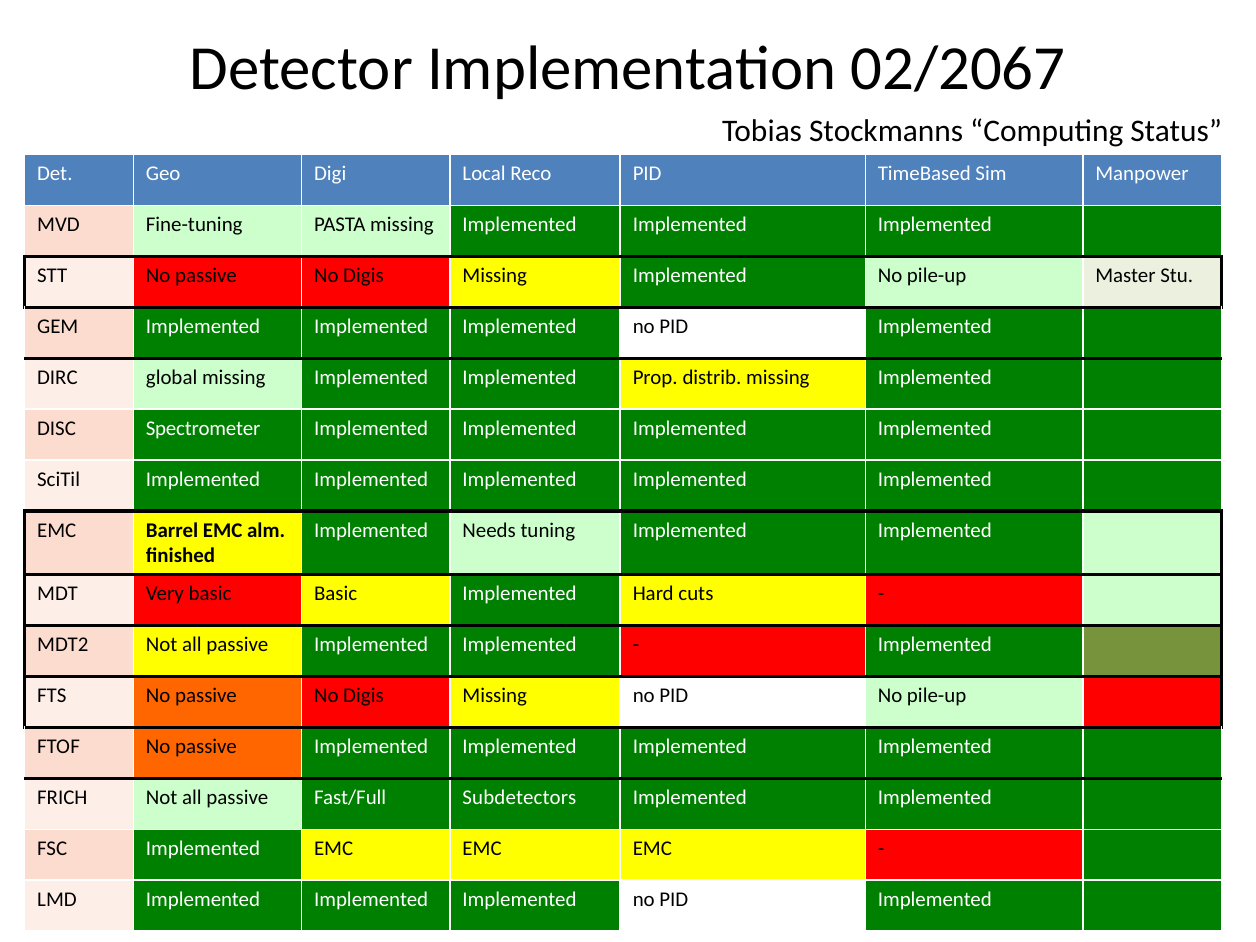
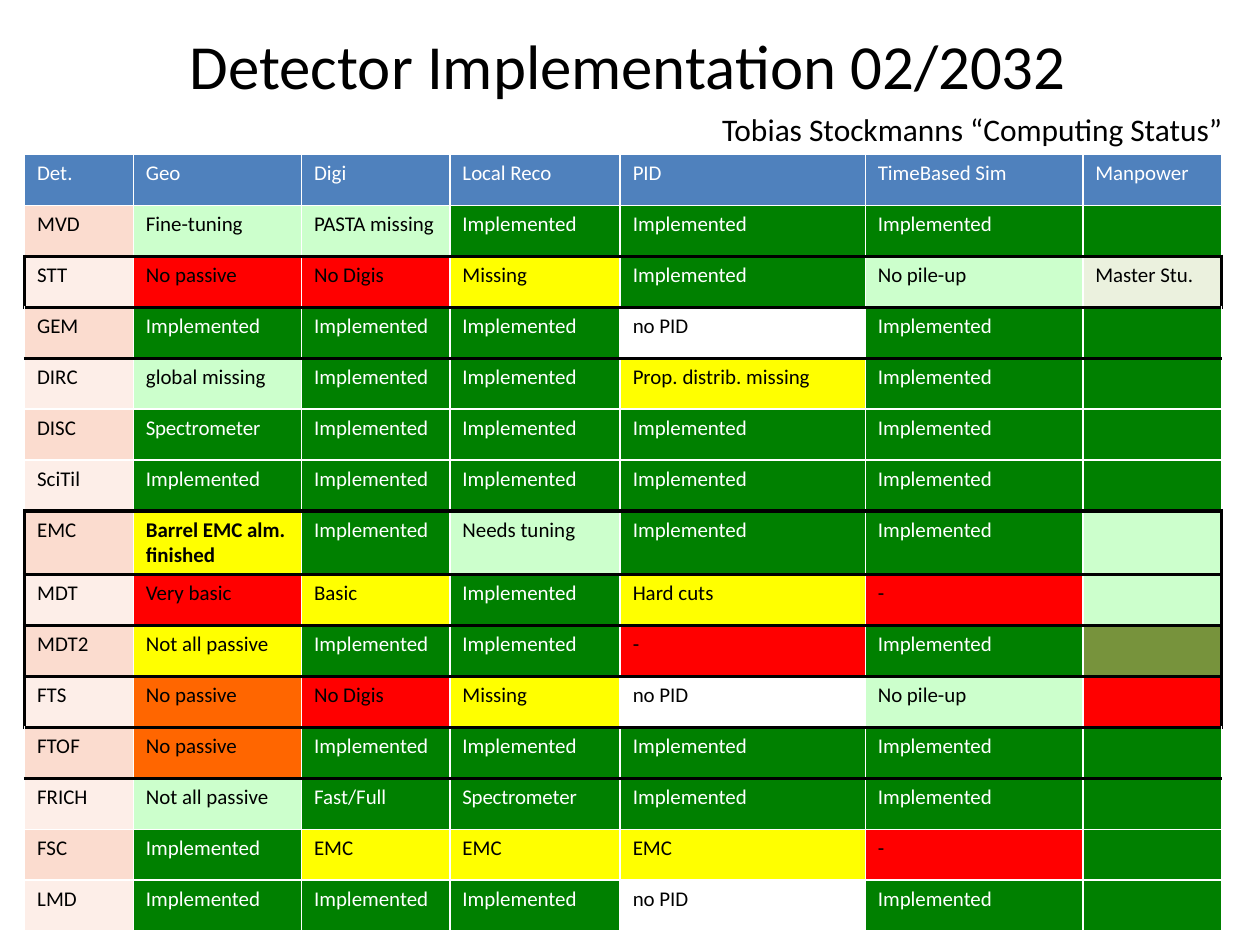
02/2067: 02/2067 -> 02/2032
Fast/Full Subdetectors: Subdetectors -> Spectrometer
